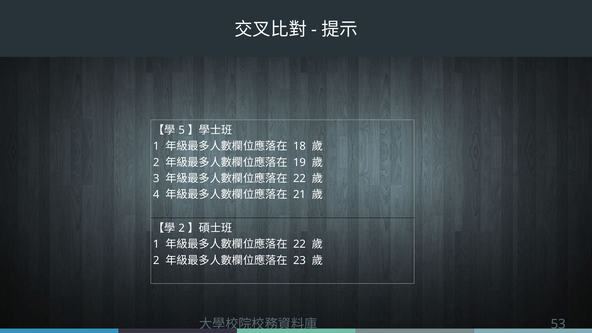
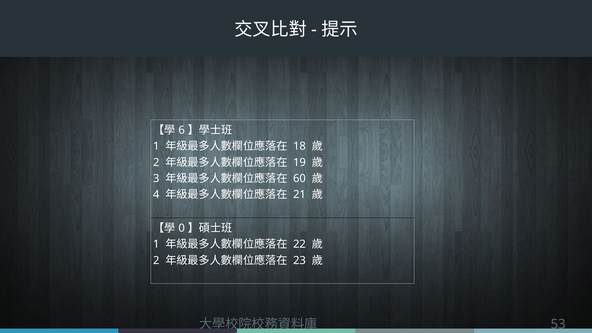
5: 5 -> 6
22 at (299, 178): 22 -> 60
2 at (182, 228): 2 -> 0
